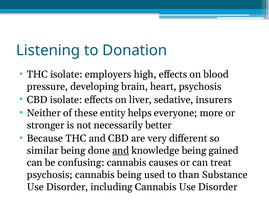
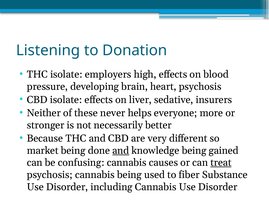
entity: entity -> never
similar: similar -> market
treat underline: none -> present
than: than -> fiber
